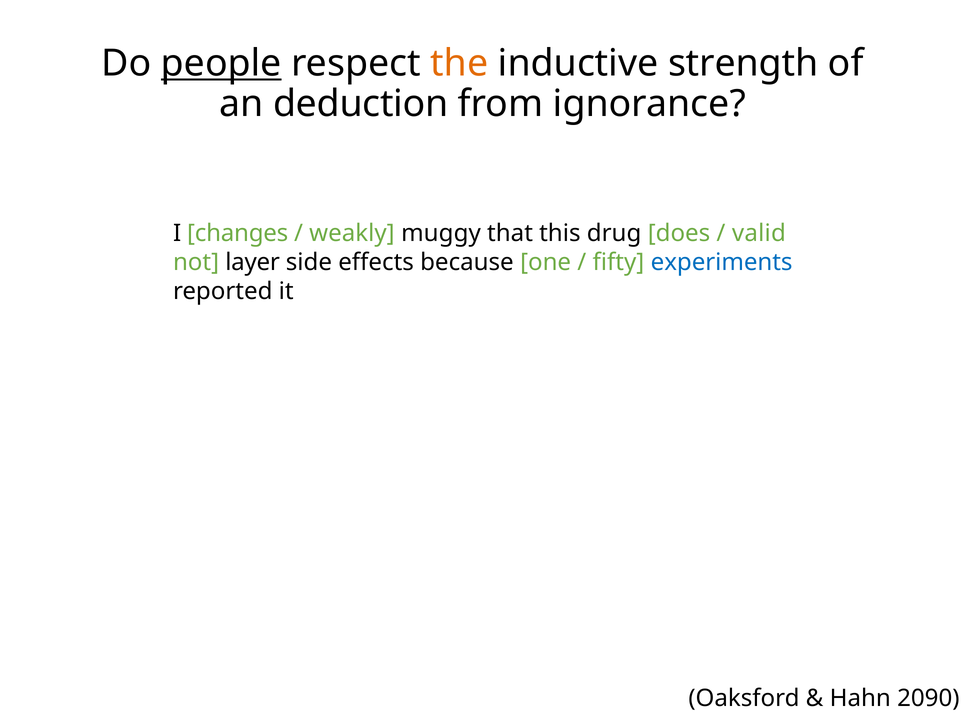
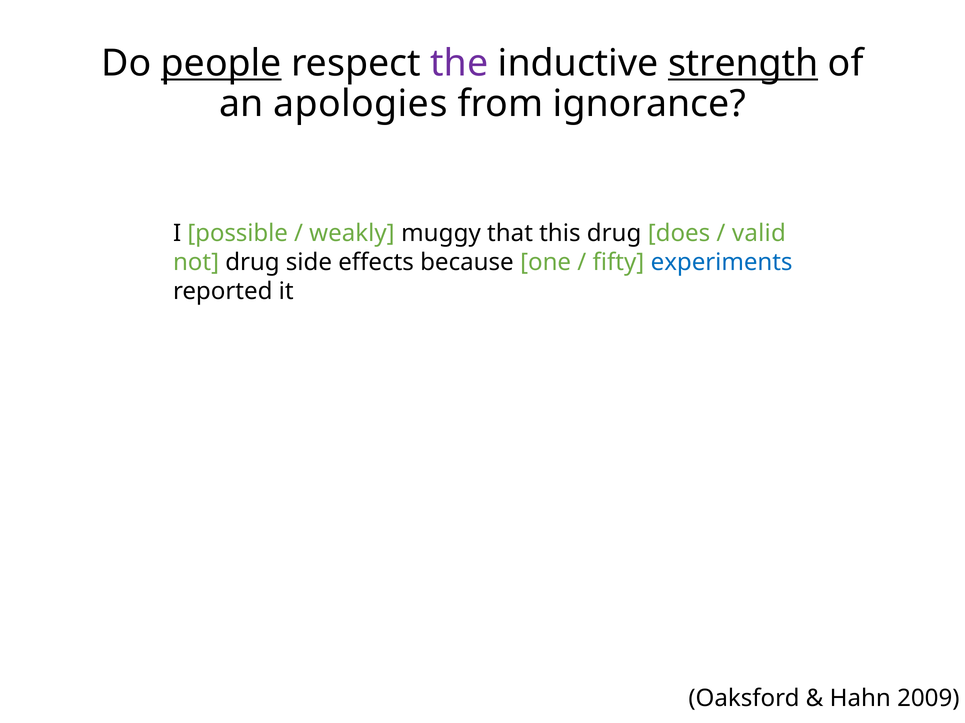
the colour: orange -> purple
strength underline: none -> present
deduction: deduction -> apologies
changes: changes -> possible
not layer: layer -> drug
2090: 2090 -> 2009
